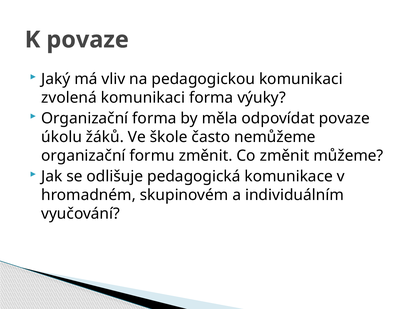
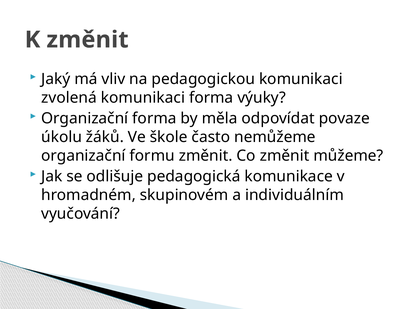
K povaze: povaze -> změnit
